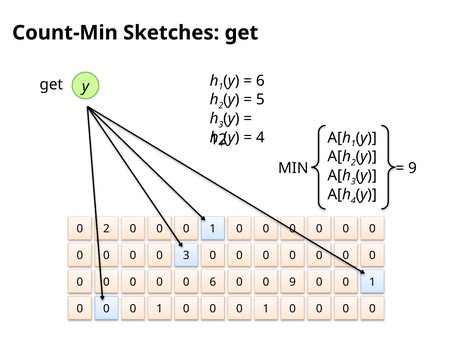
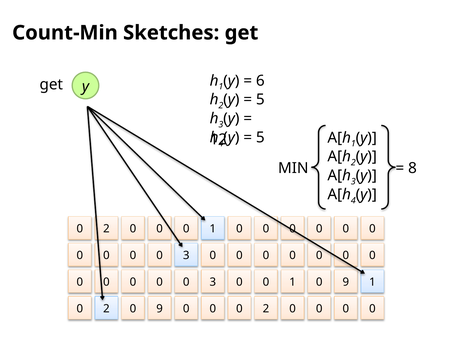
4 at (260, 138): 4 -> 5
9 at (412, 168): 9 -> 8
6 at (213, 282): 6 -> 3
9 at (293, 282): 9 -> 1
0 at (346, 282): 0 -> 9
0 at (106, 309): 0 -> 2
1 at (160, 309): 1 -> 9
1 at (266, 309): 1 -> 2
